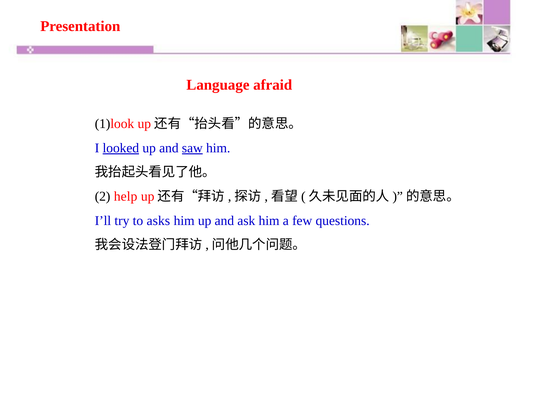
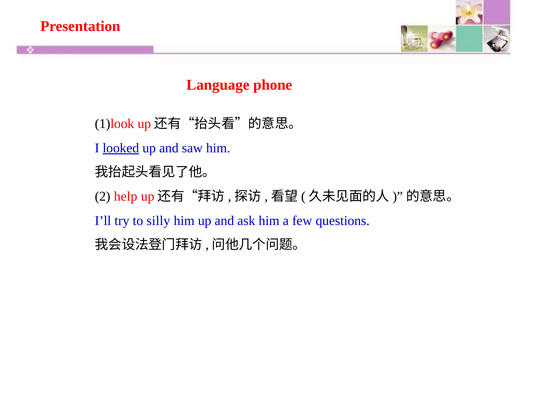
afraid: afraid -> phone
saw underline: present -> none
asks: asks -> silly
